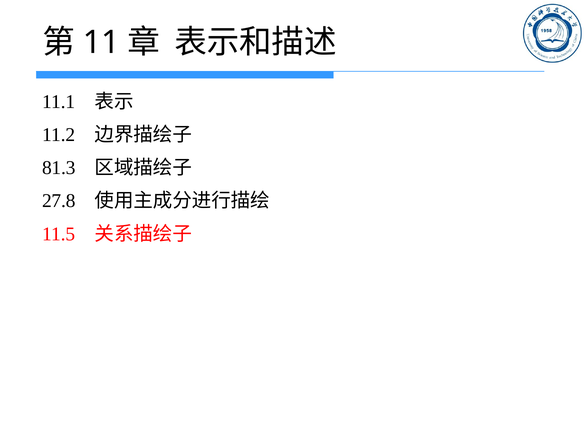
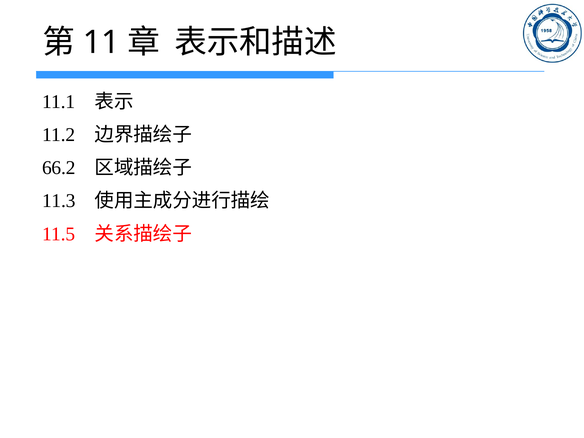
81.3: 81.3 -> 66.2
27.8: 27.8 -> 11.3
